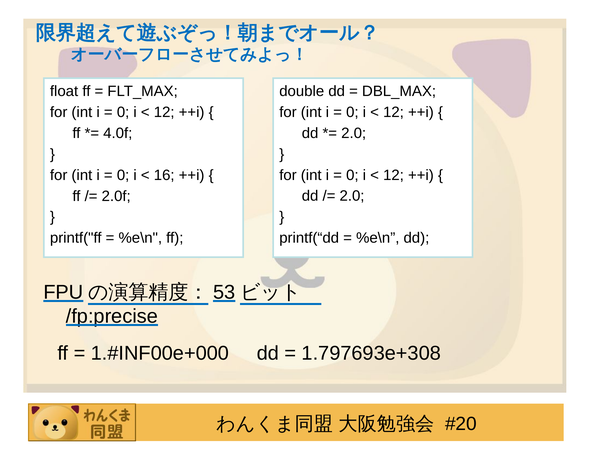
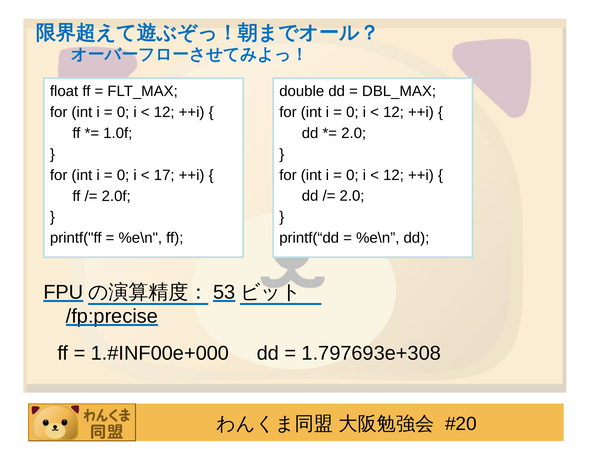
4.0f: 4.0f -> 1.0f
16: 16 -> 17
